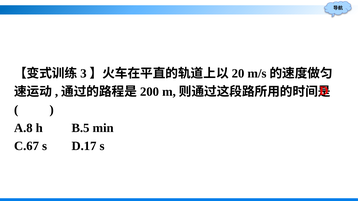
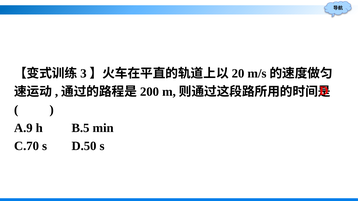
A.8: A.8 -> A.9
C.67: C.67 -> C.70
D.17: D.17 -> D.50
